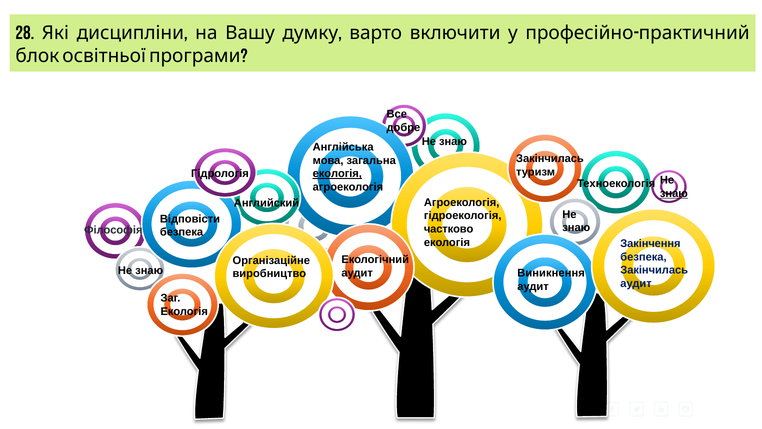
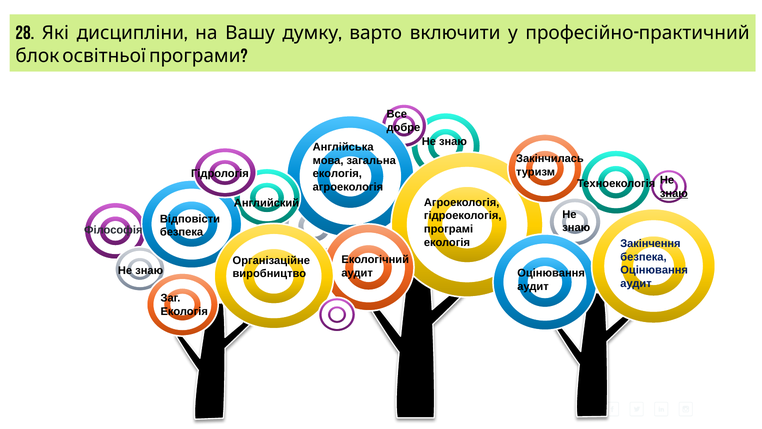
екологія at (337, 174) underline: present -> none
частково: частково -> програмі
Закінчилась at (654, 270): Закінчилась -> Оцінювання
Виникнення at (551, 273): Виникнення -> Оцінювання
